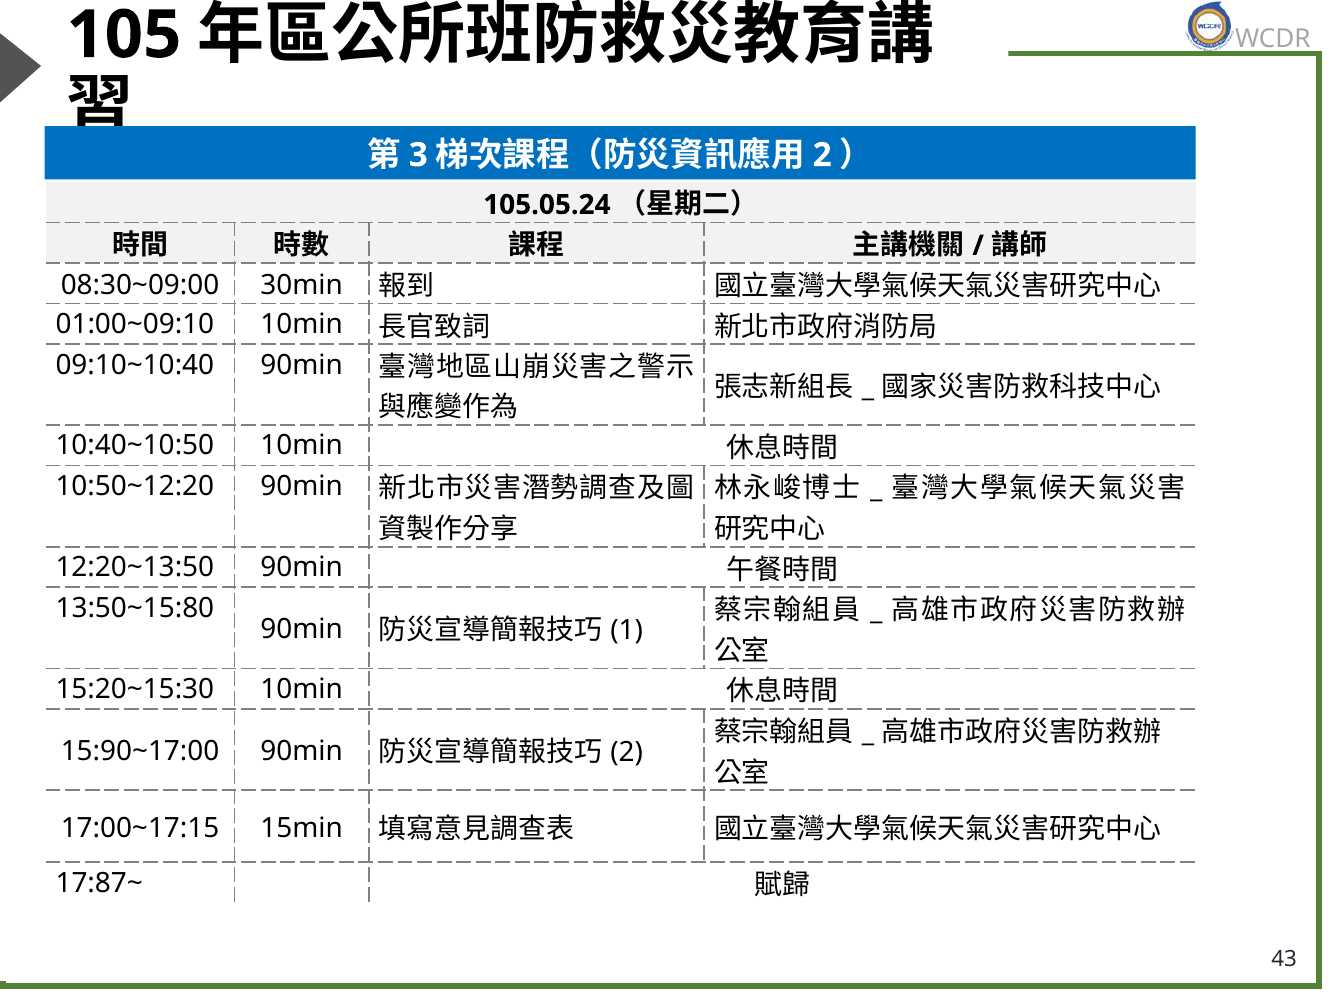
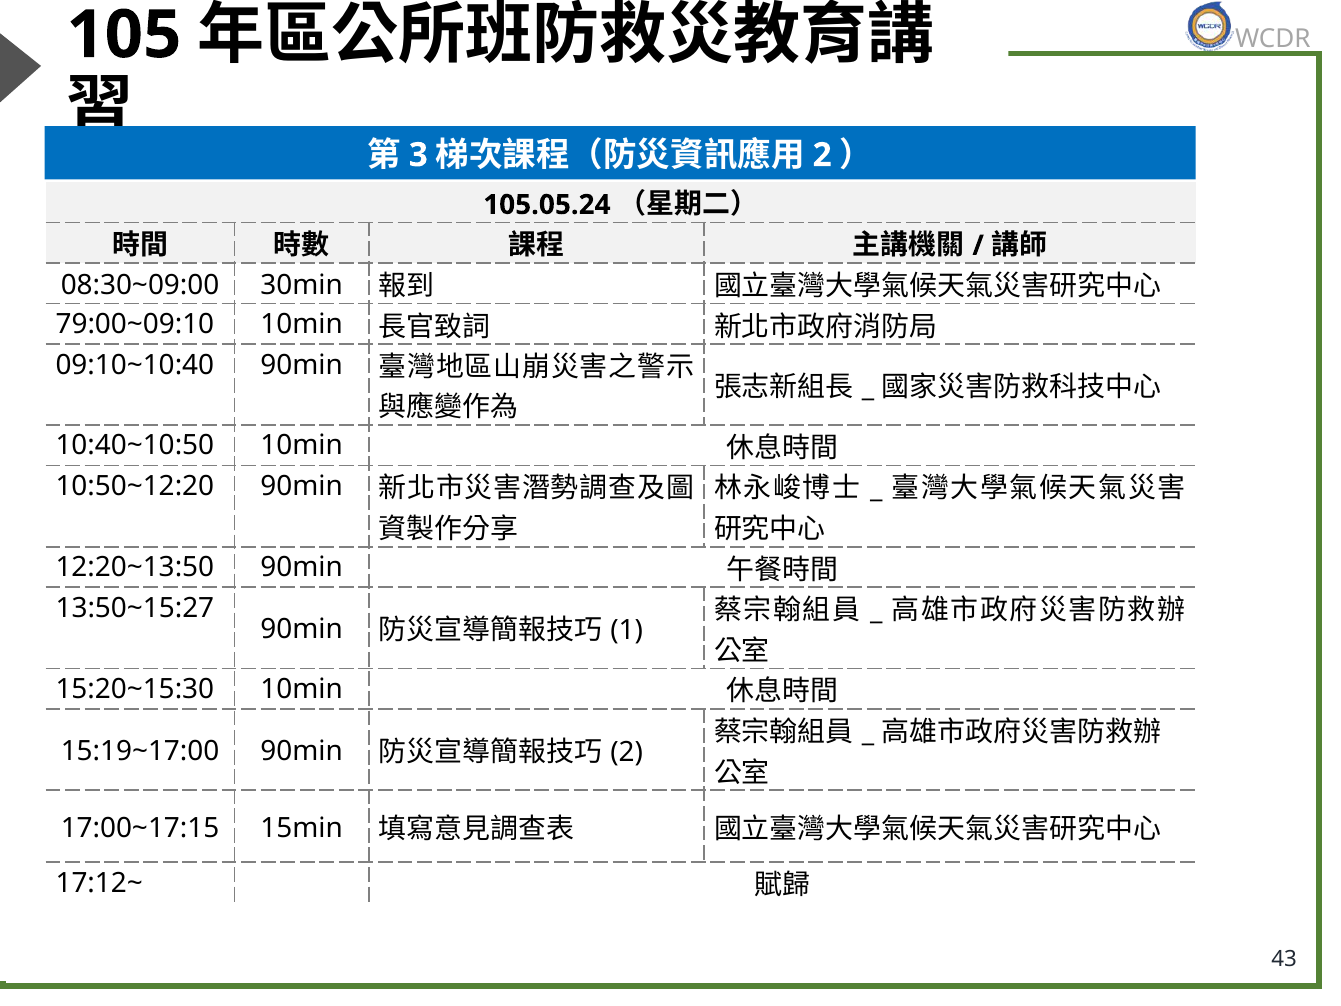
01:00~09:10: 01:00~09:10 -> 79:00~09:10
13:50~15:80: 13:50~15:80 -> 13:50~15:27
15:90~17:00: 15:90~17:00 -> 15:19~17:00
17:87~: 17:87~ -> 17:12~
